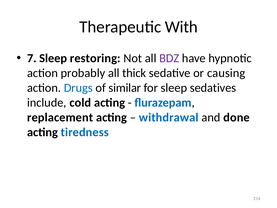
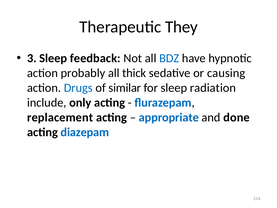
With: With -> They
7: 7 -> 3
restoring: restoring -> feedback
BDZ colour: purple -> blue
sedatives: sedatives -> radiation
cold: cold -> only
withdrawal: withdrawal -> appropriate
tiredness: tiredness -> diazepam
